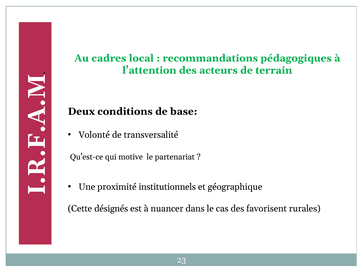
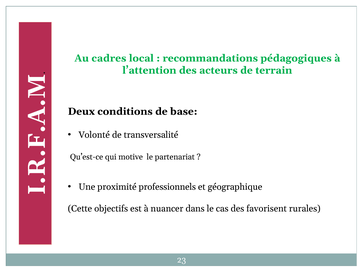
institutionnels: institutionnels -> professionnels
désignés: désignés -> objectifs
